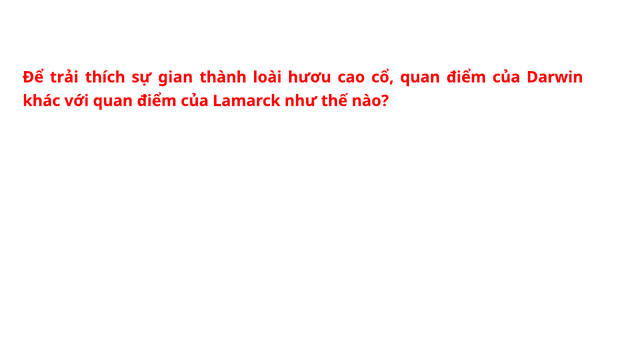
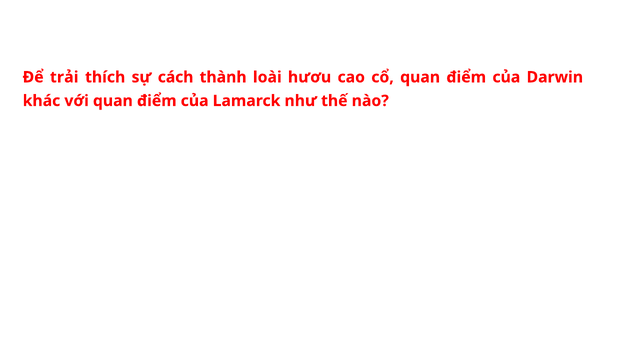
gian: gian -> cách
